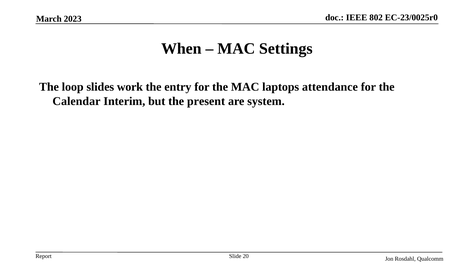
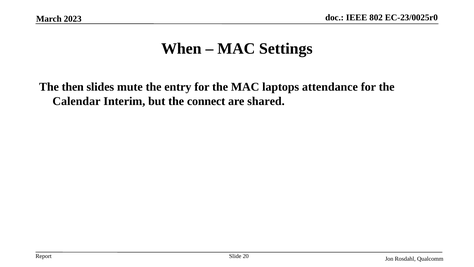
loop: loop -> then
work: work -> mute
present: present -> connect
system: system -> shared
